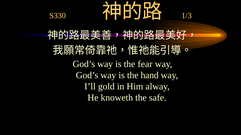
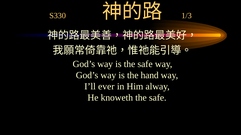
is the fear: fear -> safe
gold: gold -> ever
